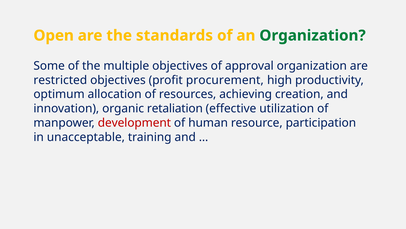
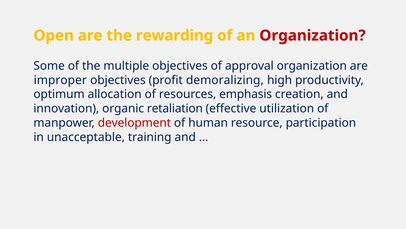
standards: standards -> rewarding
Organization at (313, 35) colour: green -> red
restricted: restricted -> improper
procurement: procurement -> demoralizing
achieving: achieving -> emphasis
